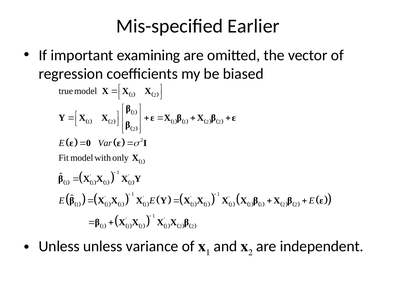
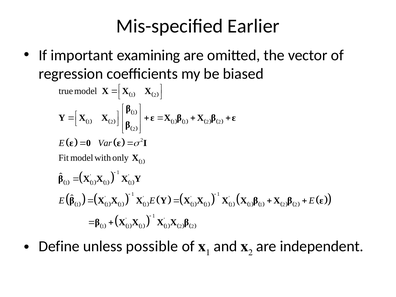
Unless at (59, 246): Unless -> Define
variance: variance -> possible
